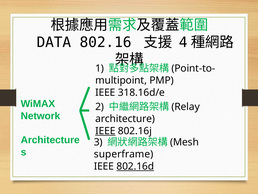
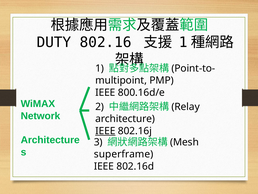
DATA: DATA -> DUTY
4 at (183, 42): 4 -> 1
318.16d/e: 318.16d/e -> 800.16d/e
802.16d underline: present -> none
